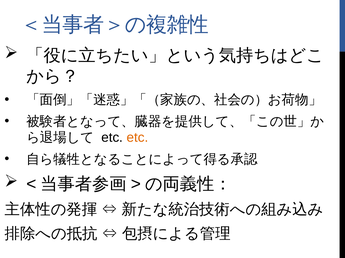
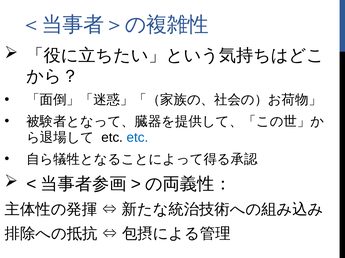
etc at (137, 138) colour: orange -> blue
